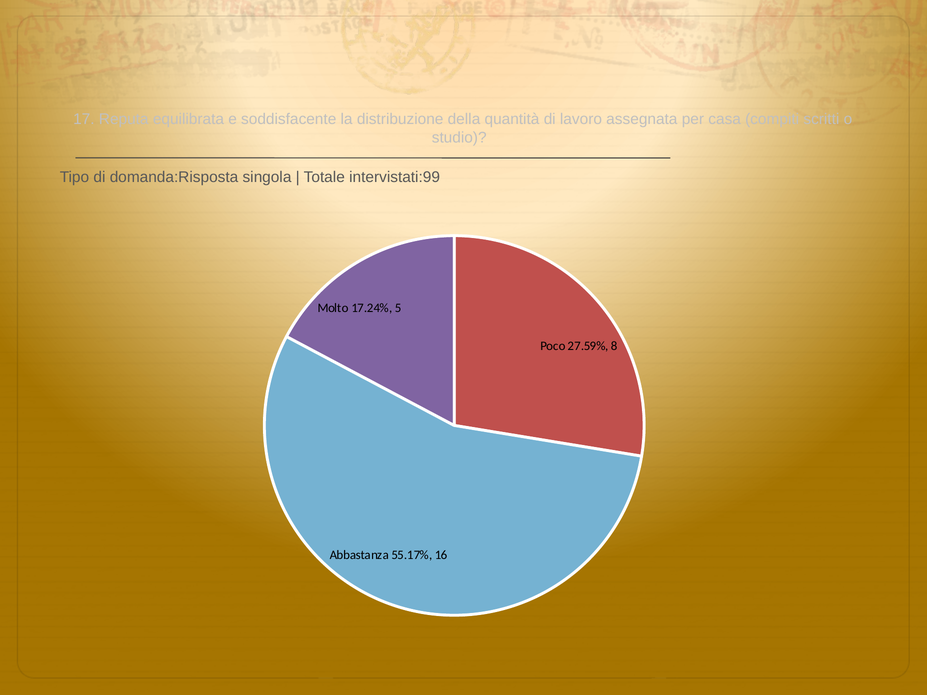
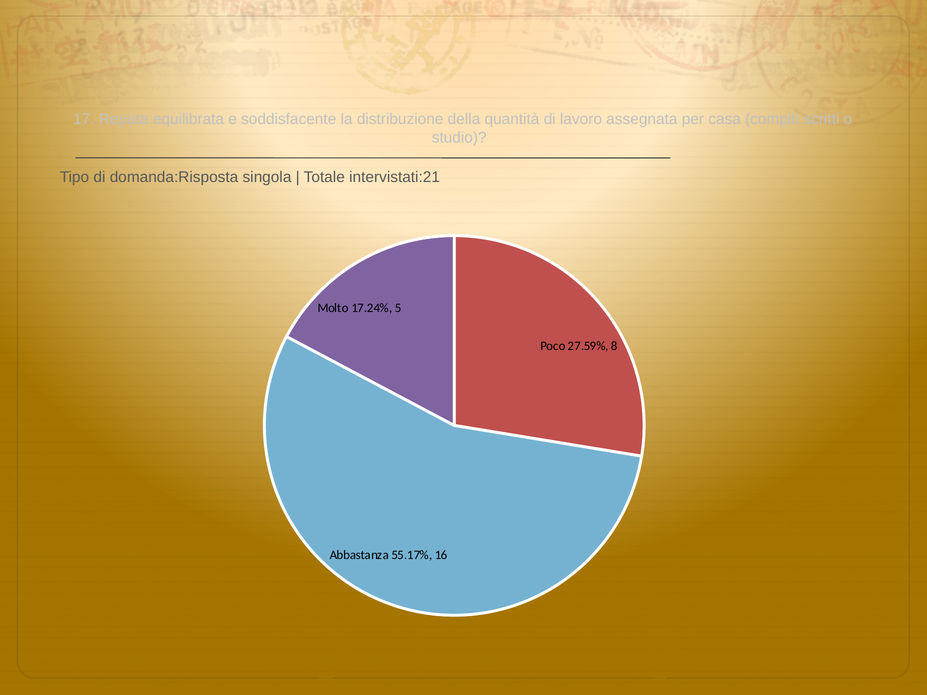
intervistati:99: intervistati:99 -> intervistati:21
